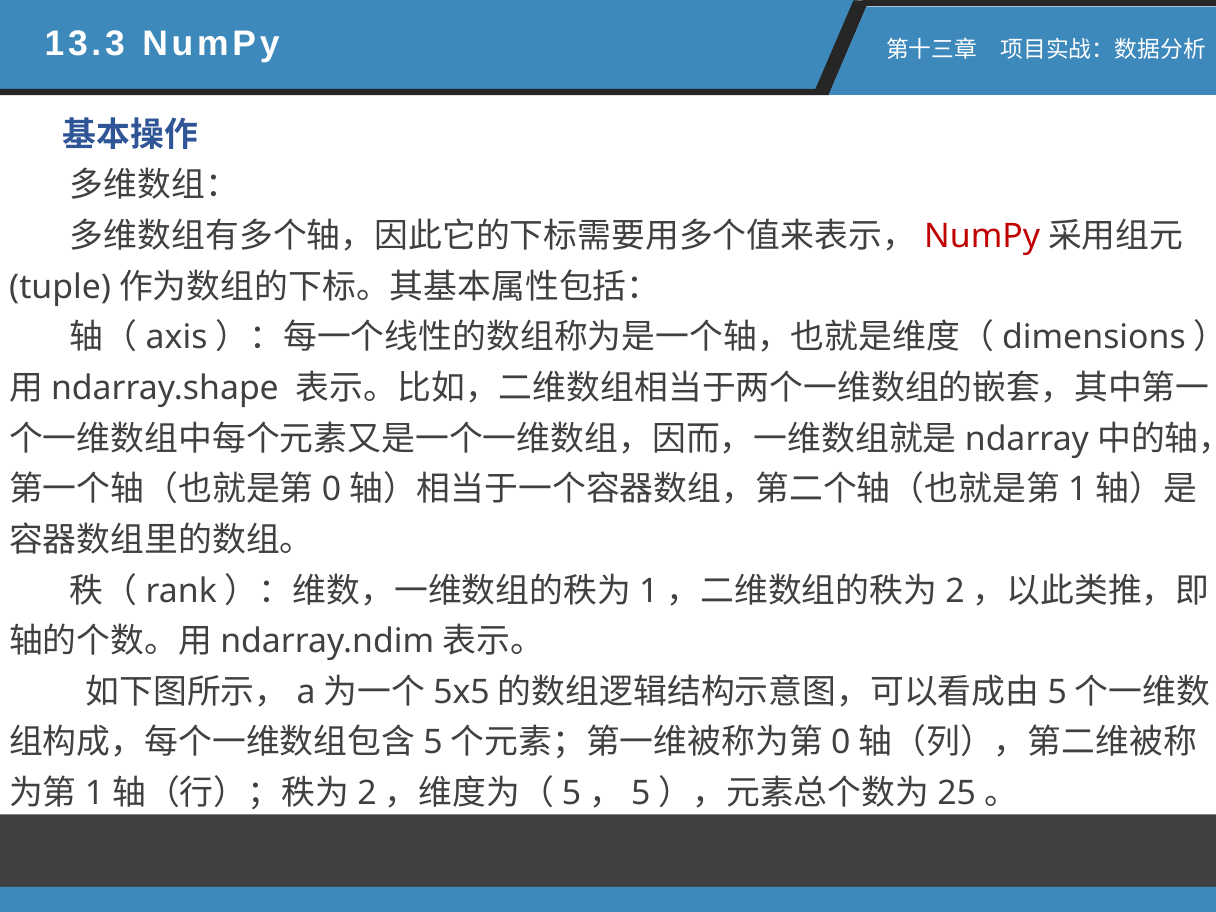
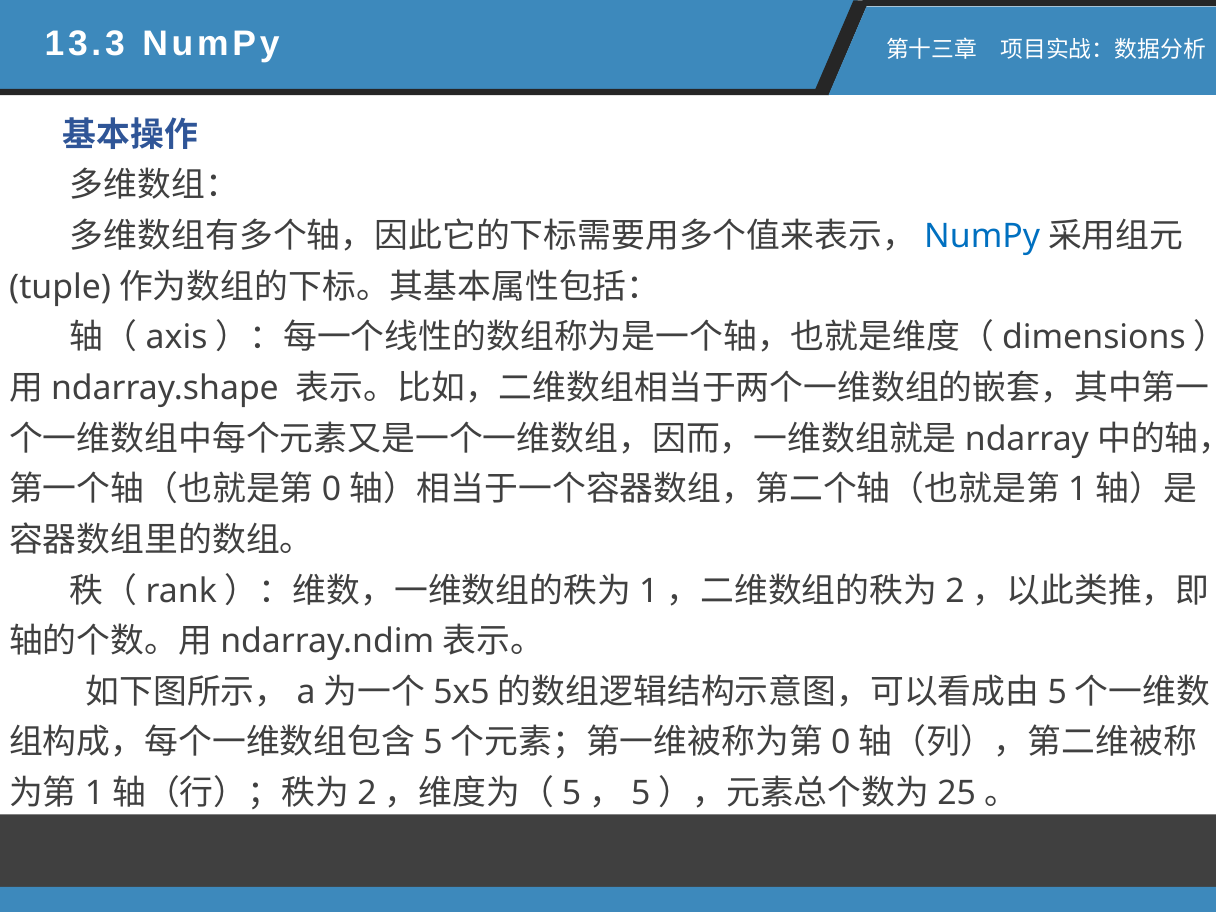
NumPy at (982, 236) colour: red -> blue
